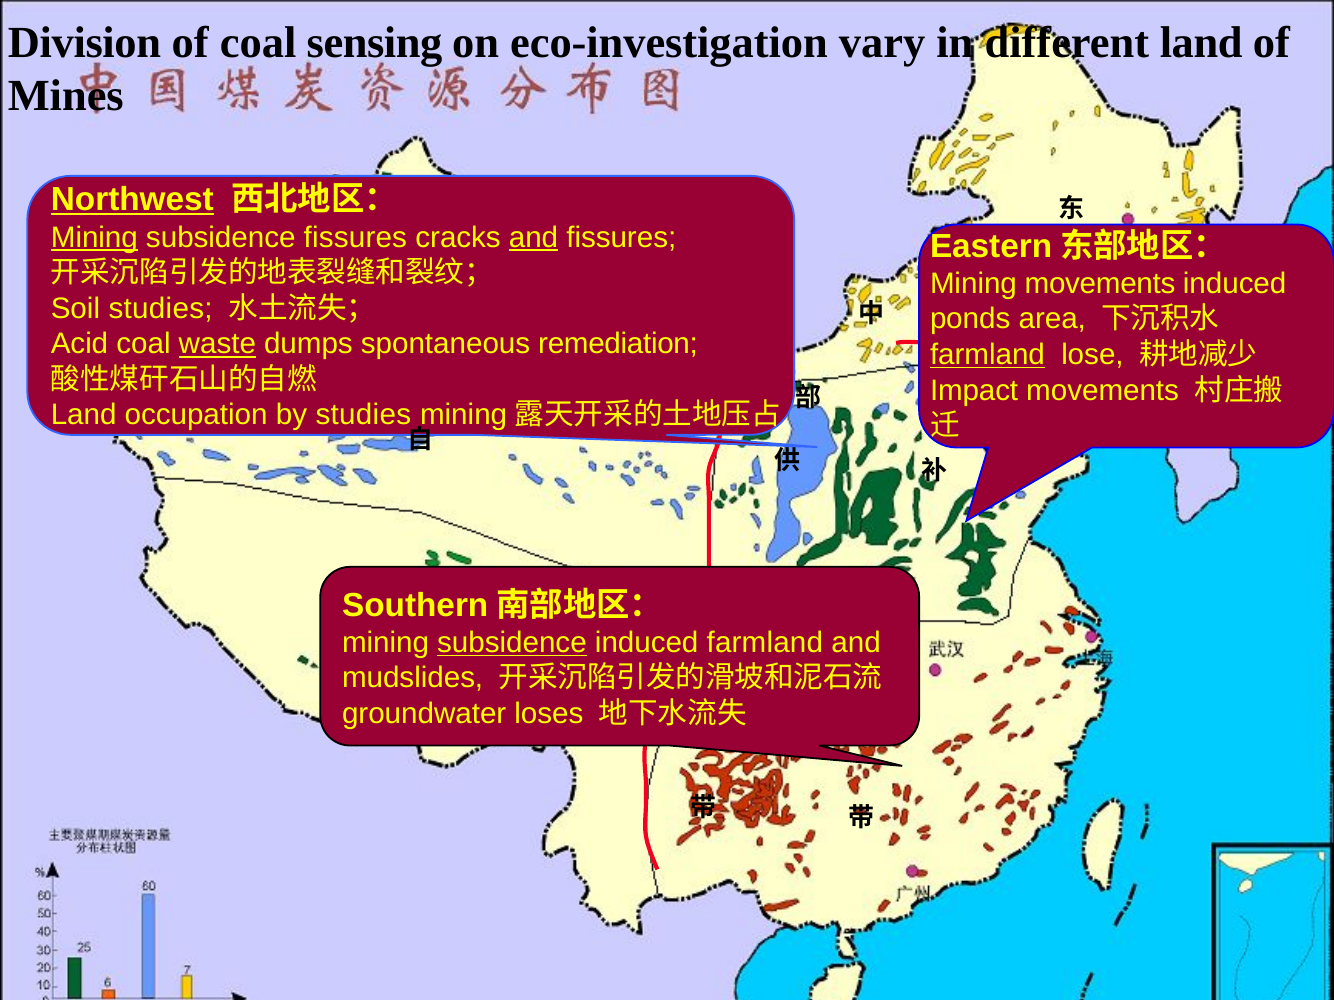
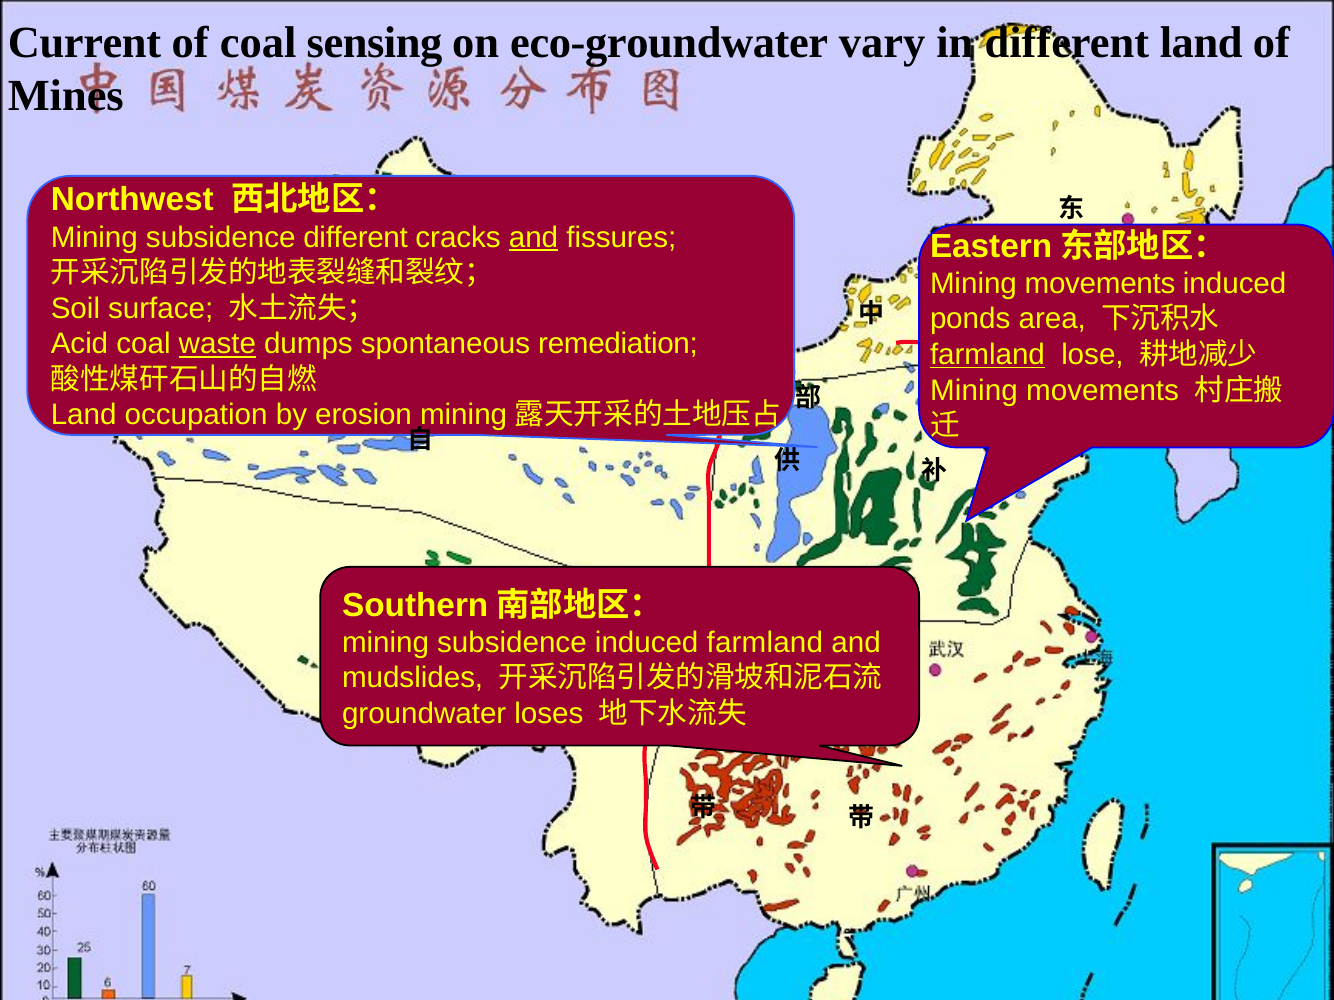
Division: Division -> Current
eco-investigation: eco-investigation -> eco-groundwater
Northwest underline: present -> none
Mining at (94, 238) underline: present -> none
subsidence fissures: fissures -> different
Soil studies: studies -> surface
Impact at (974, 390): Impact -> Mining
by studies: studies -> erosion
subsidence at (512, 643) underline: present -> none
